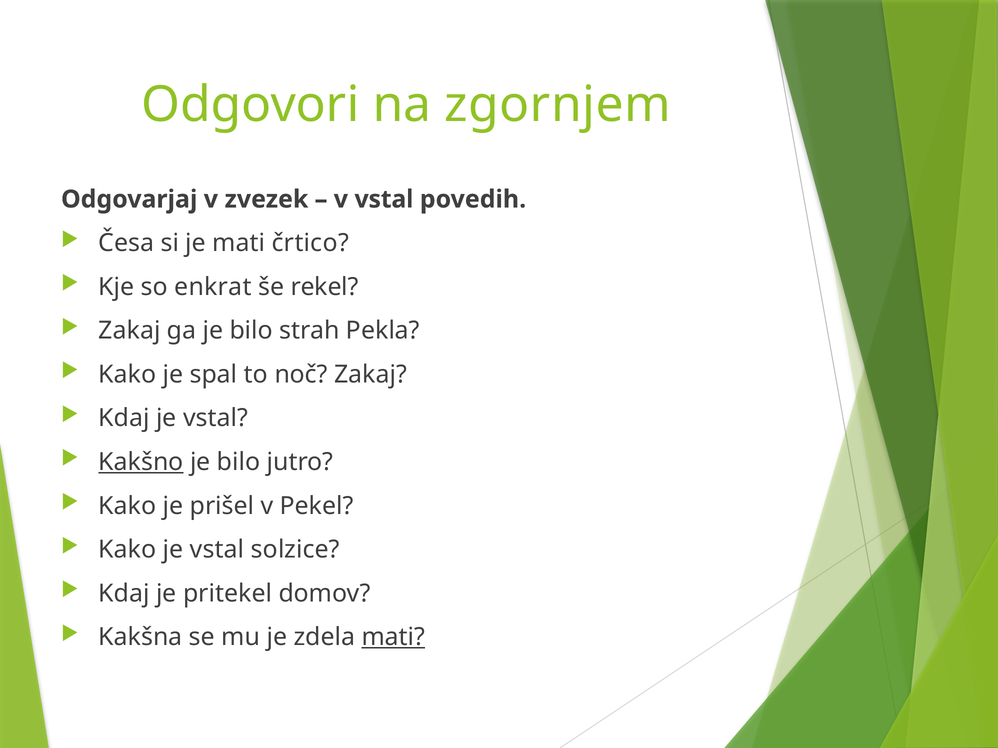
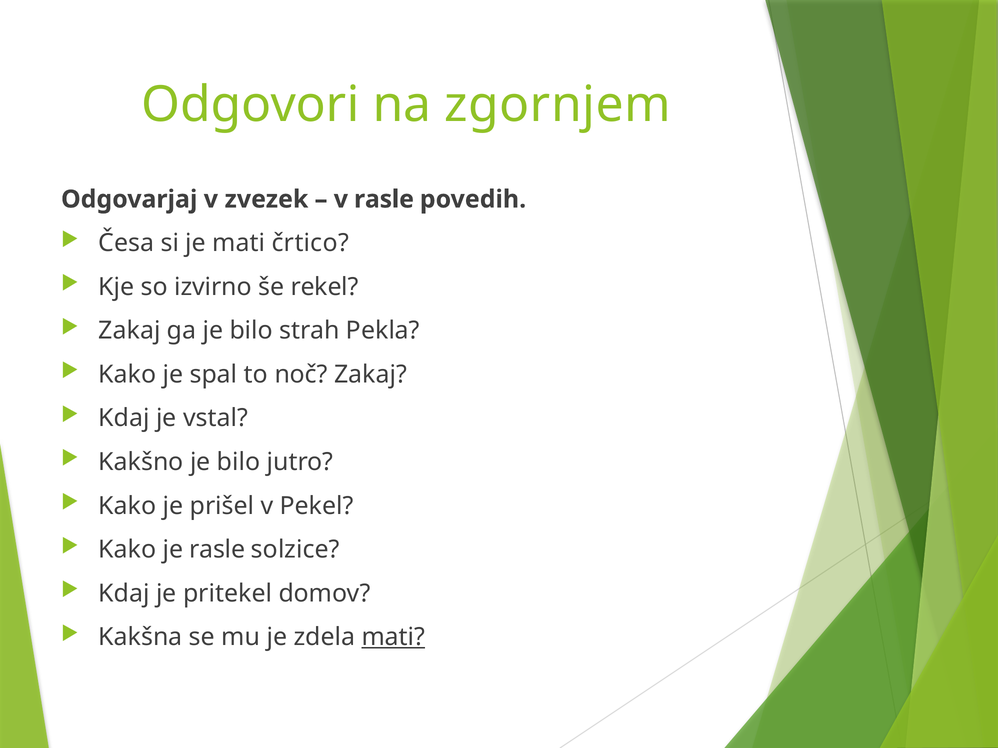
v vstal: vstal -> rasle
enkrat: enkrat -> izvirno
Kakšno underline: present -> none
Kako je vstal: vstal -> rasle
